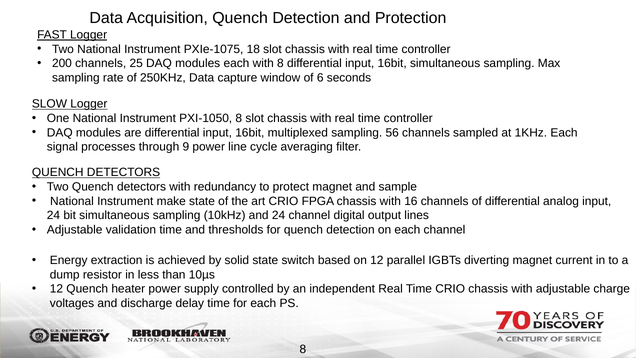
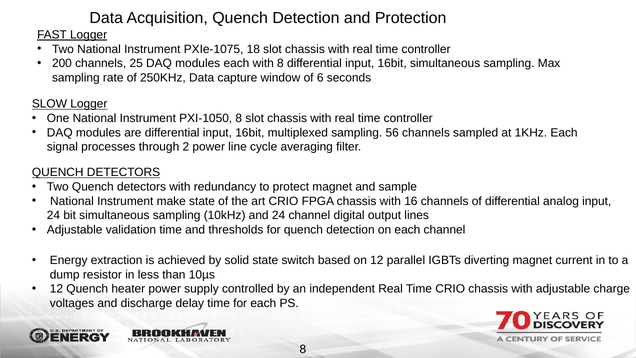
9: 9 -> 2
